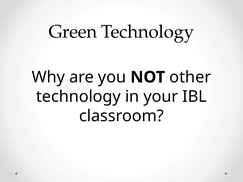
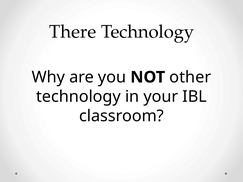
Green: Green -> There
